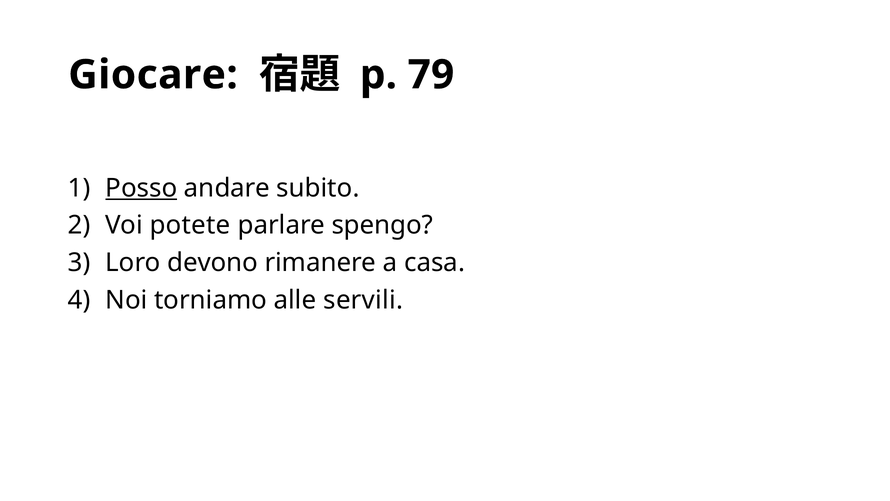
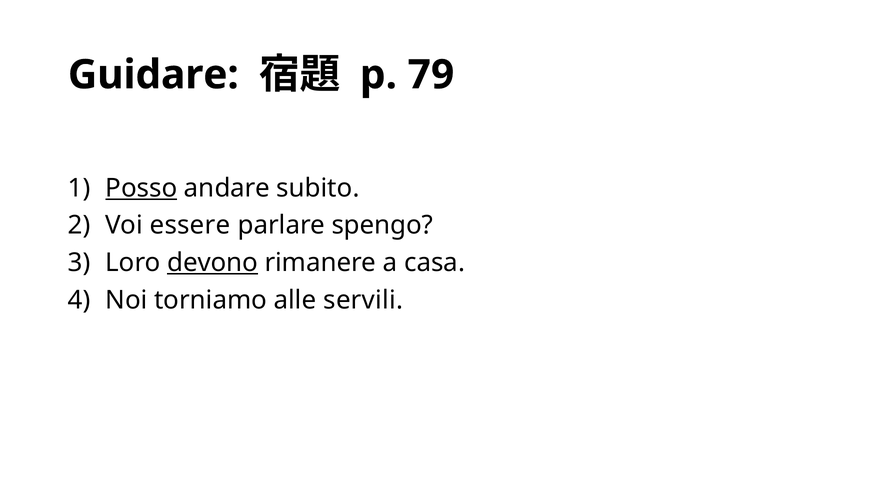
Giocare: Giocare -> Guidare
potete: potete -> essere
devono underline: none -> present
